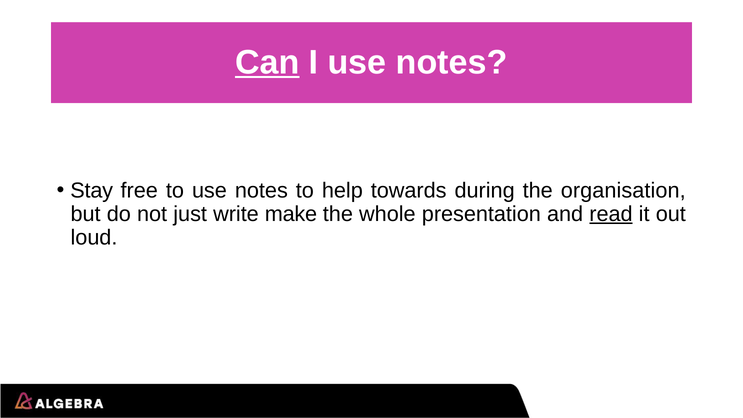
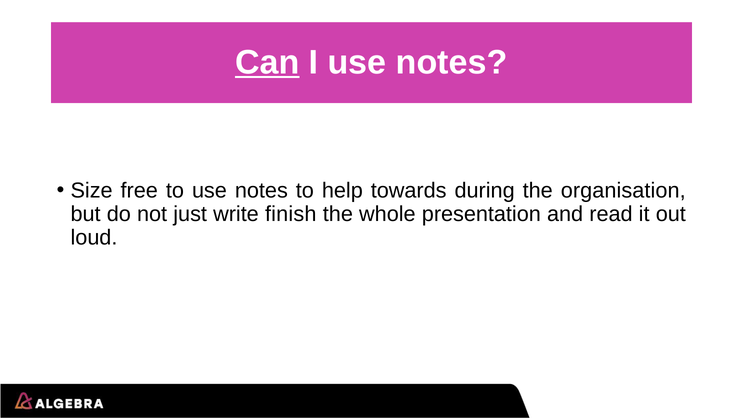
Stay: Stay -> Size
make: make -> finish
read underline: present -> none
